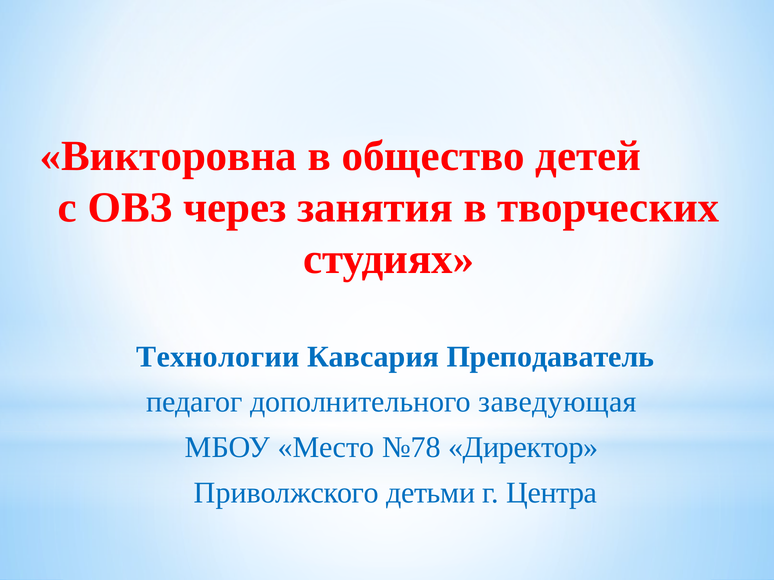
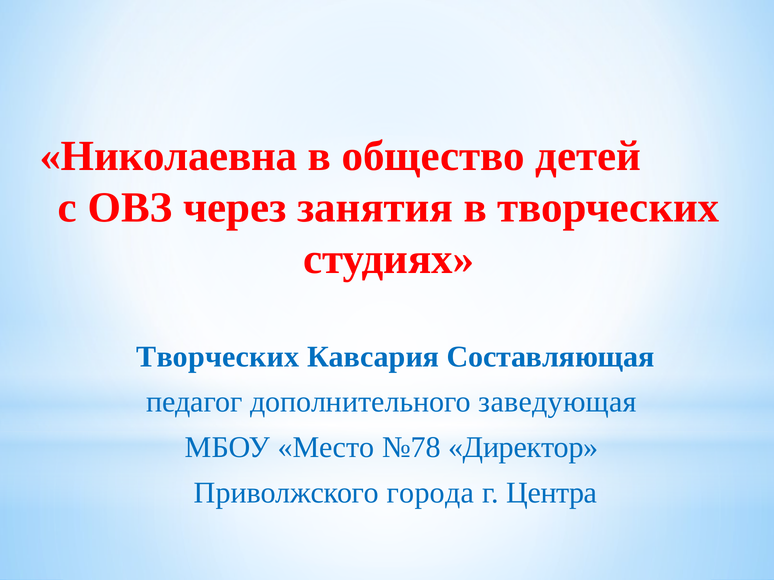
Викторовна: Викторовна -> Николаевна
Технологии at (218, 357): Технологии -> Творческих
Преподаватель: Преподаватель -> Составляющая
детьми: детьми -> города
